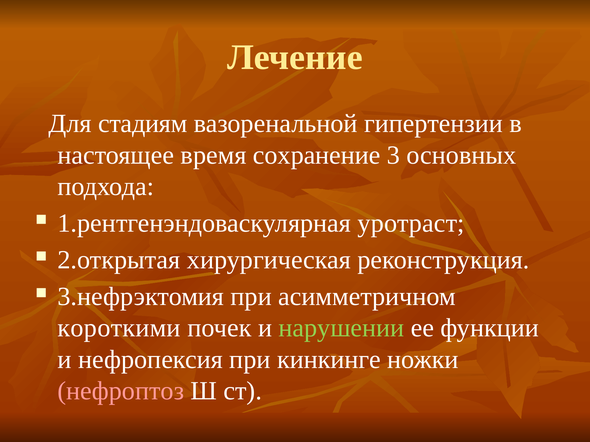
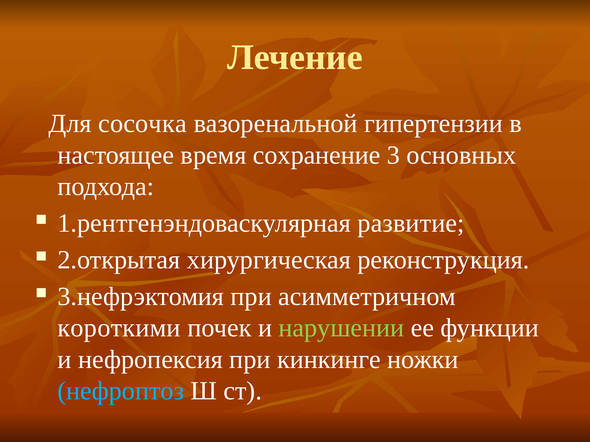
стадиям: стадиям -> сосочка
уротраст: уротраст -> развитие
нефроптоз colour: pink -> light blue
